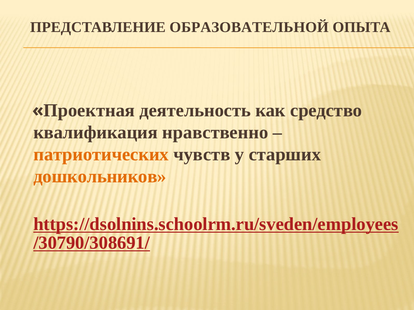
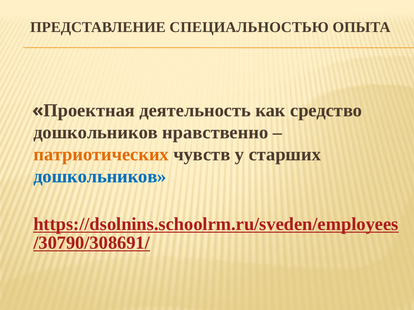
ОБРАЗОВАТЕЛЬНОЙ: ОБРАЗОВАТЕЛЬНОЙ -> СПЕЦИАЛЬНОСТЬЮ
квалификация at (96, 133): квалификация -> дошкольников
дошкольников at (100, 177) colour: orange -> blue
